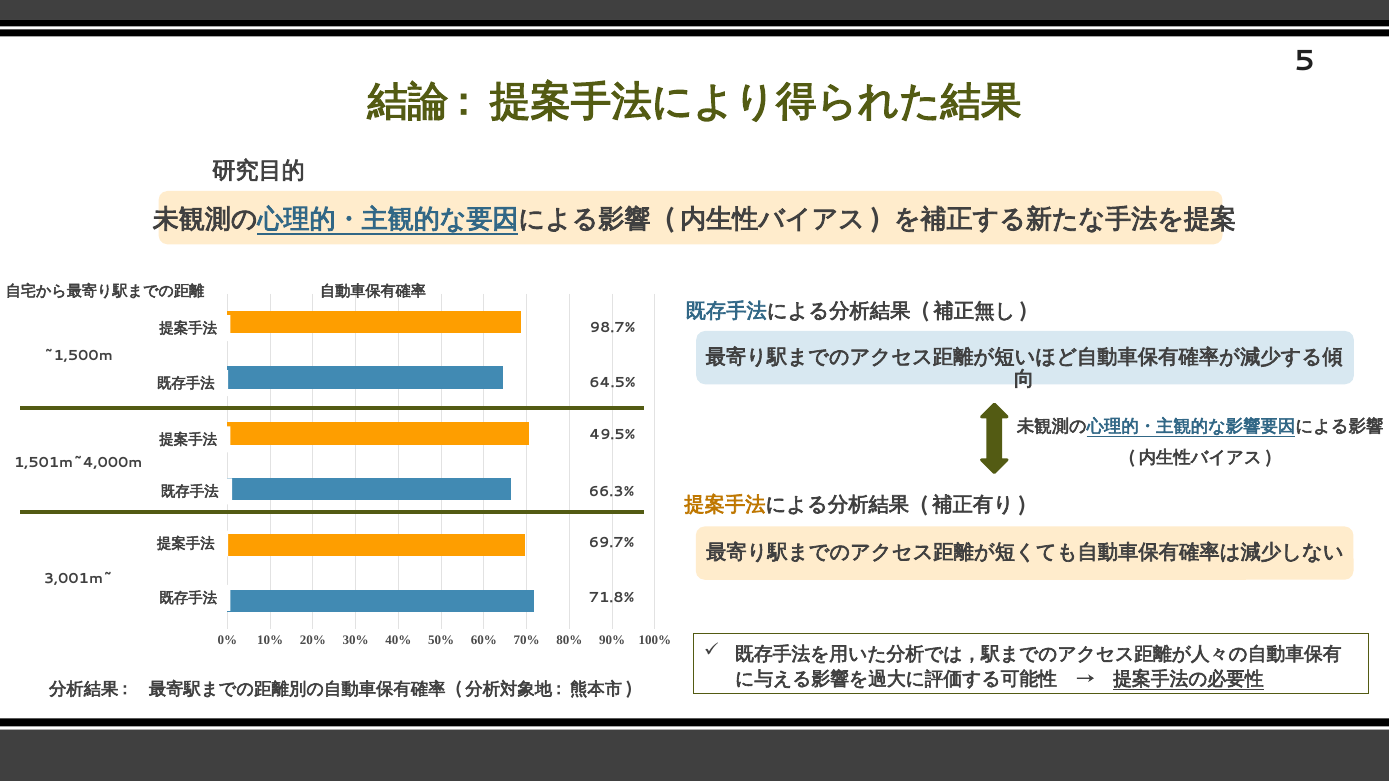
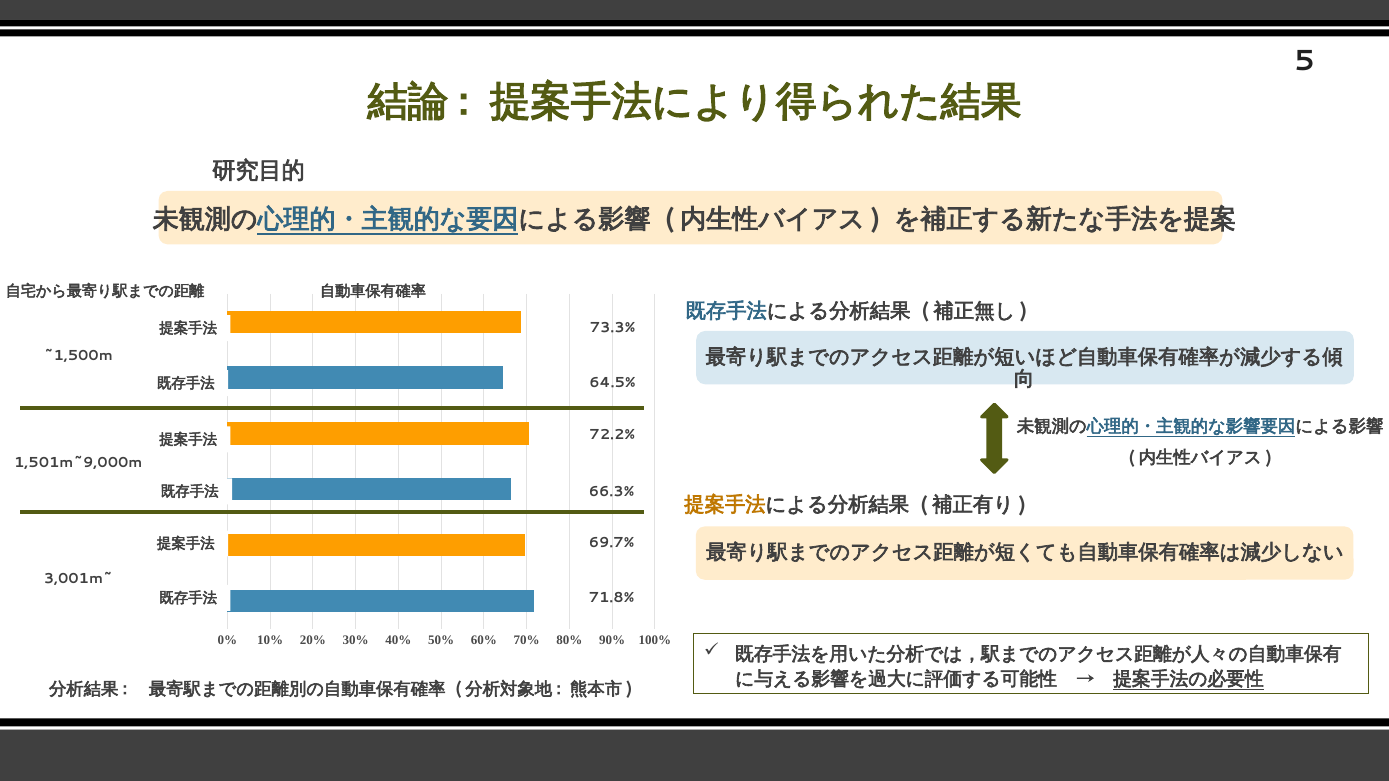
98.7%: 98.7% -> 73.3%
49.5%: 49.5% -> 72.2%
1,501m~4,000m: 1,501m~4,000m -> 1,501m~9,000m
